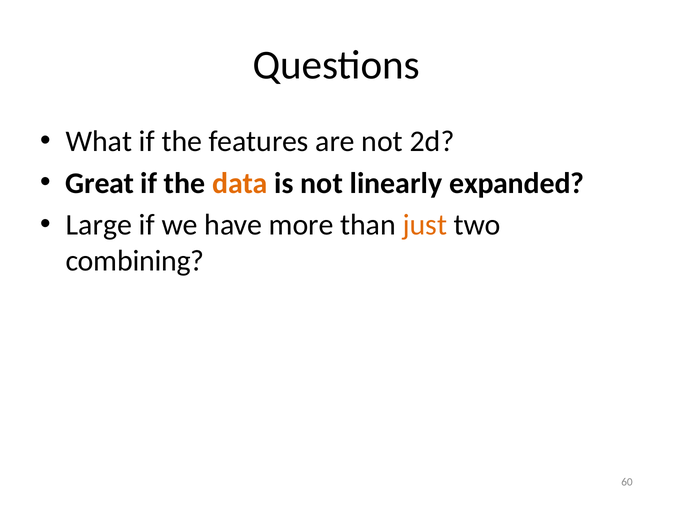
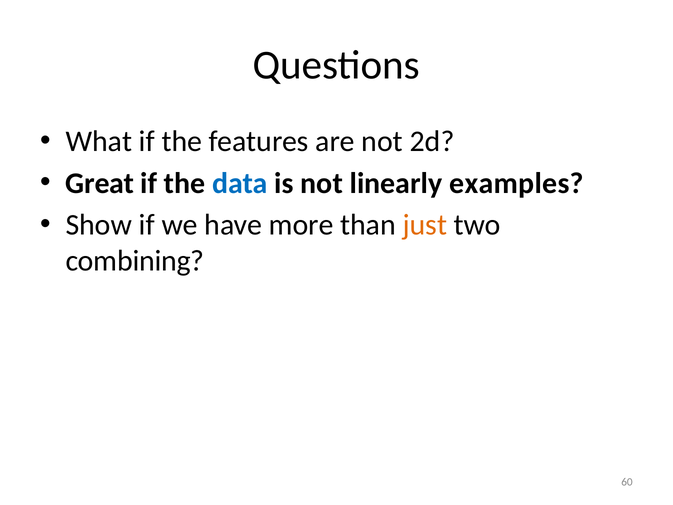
data colour: orange -> blue
expanded: expanded -> examples
Large: Large -> Show
